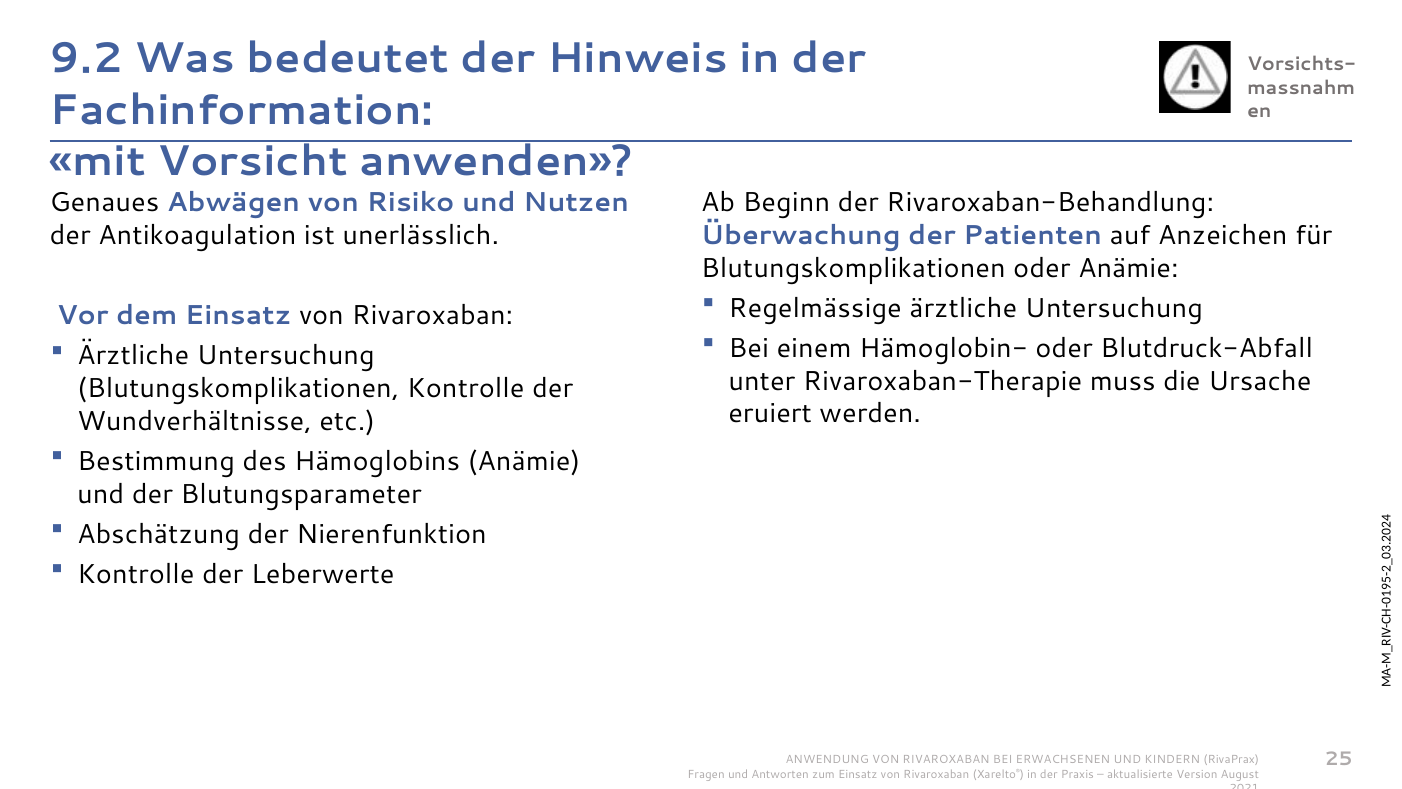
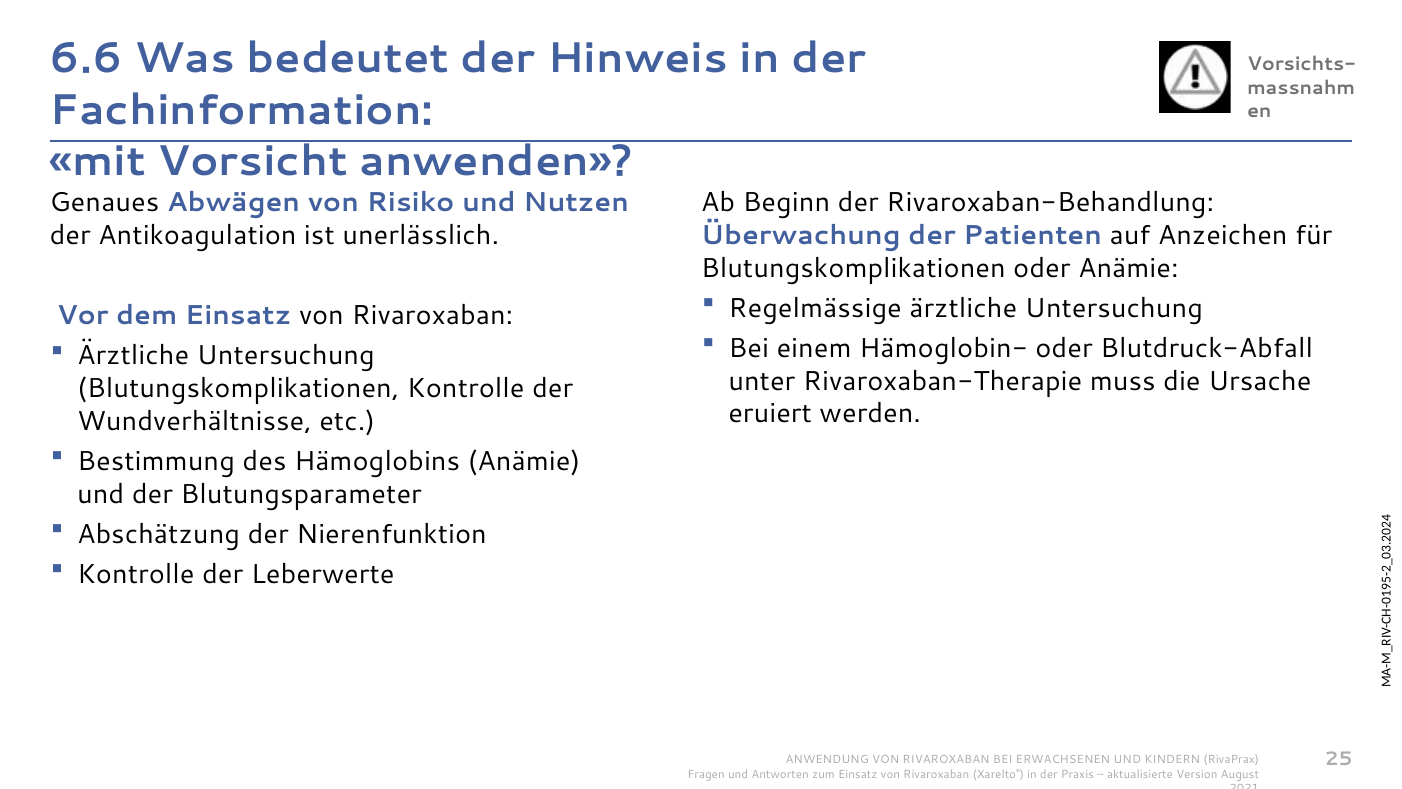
9.2: 9.2 -> 6.6
